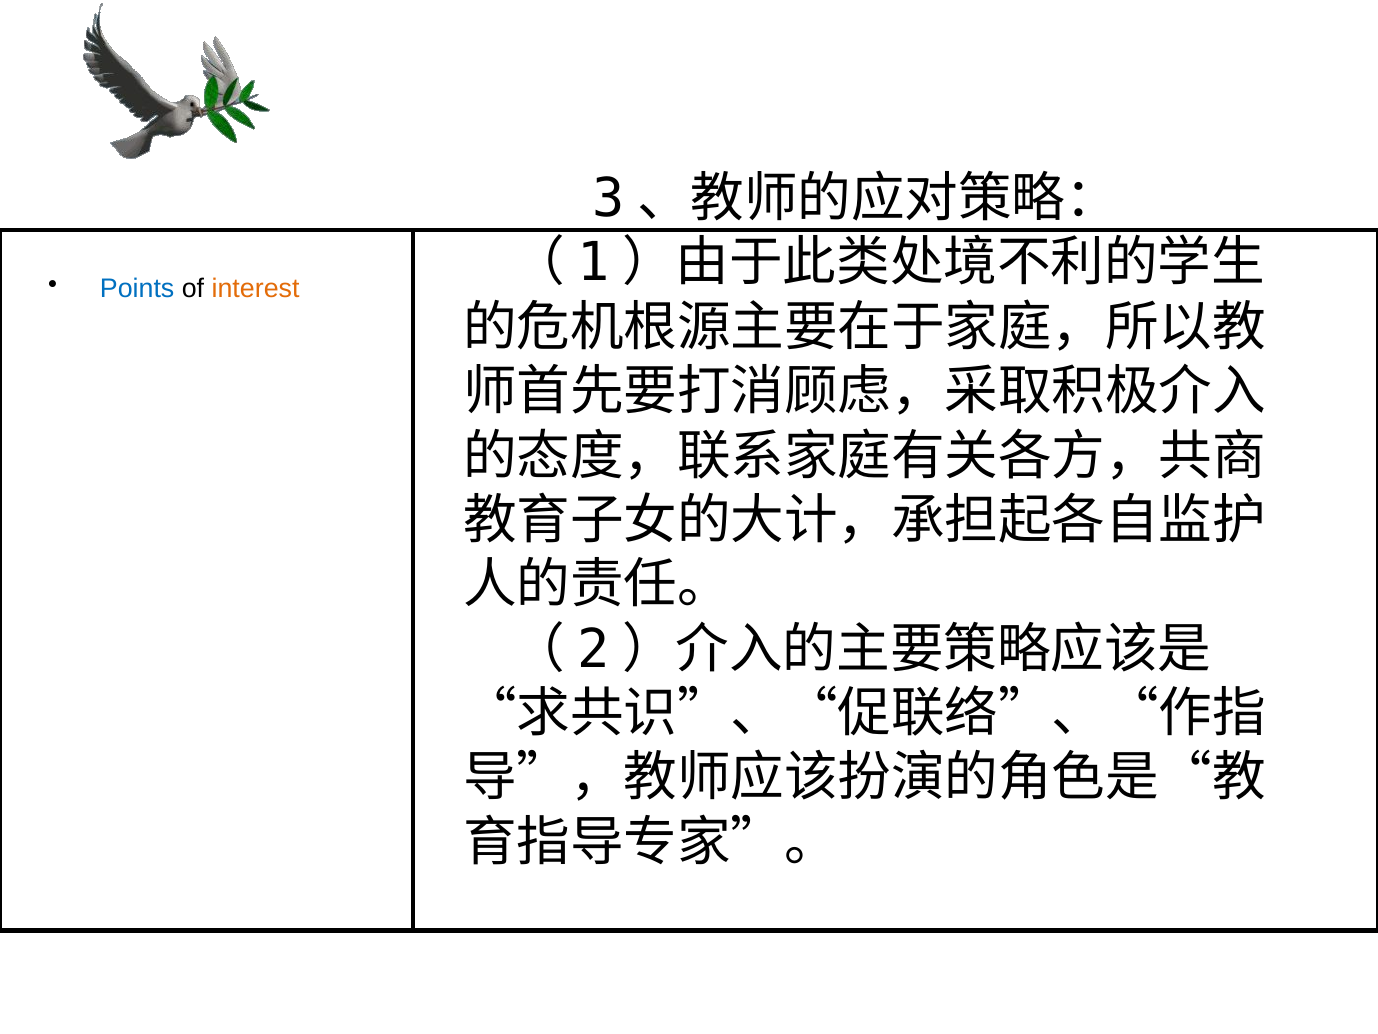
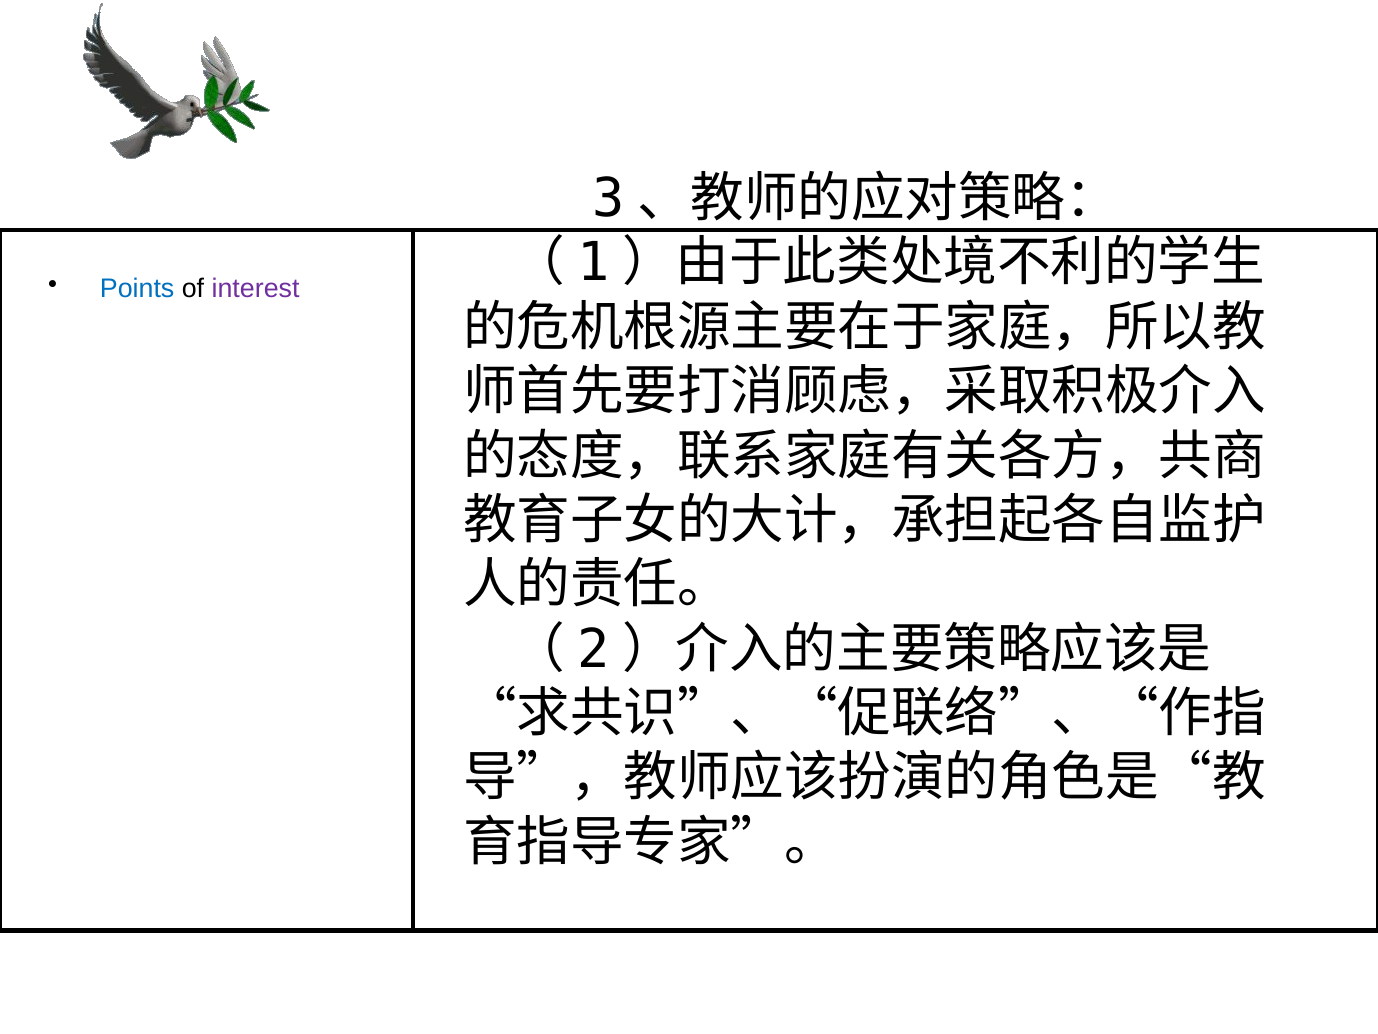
interest colour: orange -> purple
